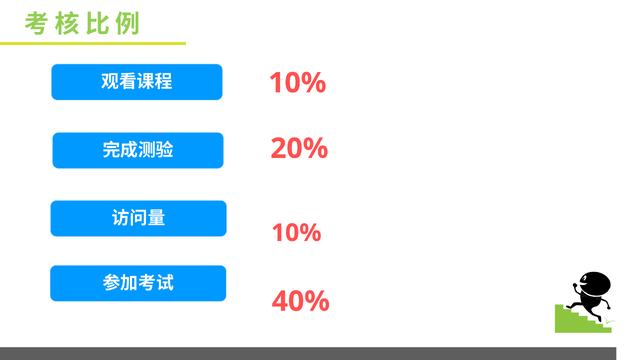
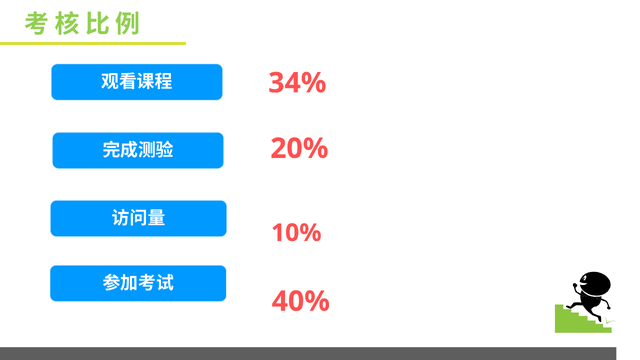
10% at (297, 83): 10% -> 34%
